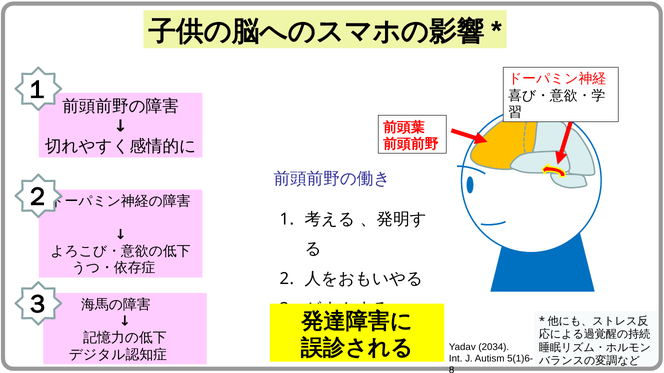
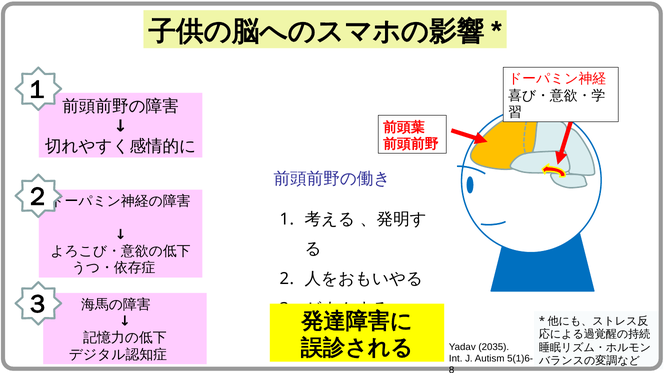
2034: 2034 -> 2035
